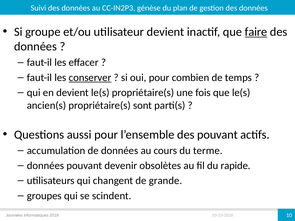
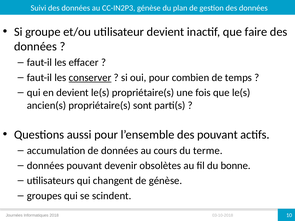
faire underline: present -> none
rapide: rapide -> bonne
de grande: grande -> génèse
